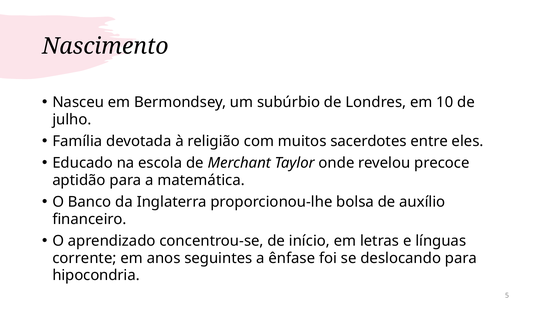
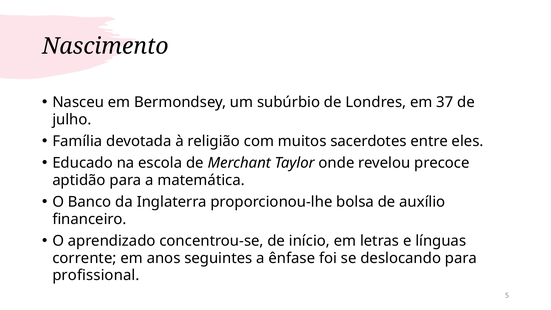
10: 10 -> 37
hipocondria: hipocondria -> profissional
